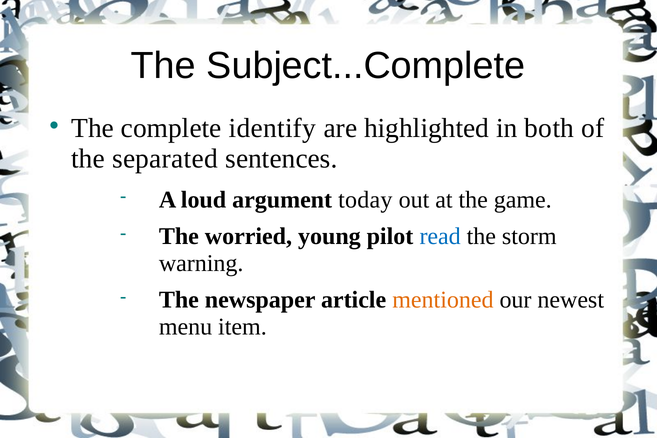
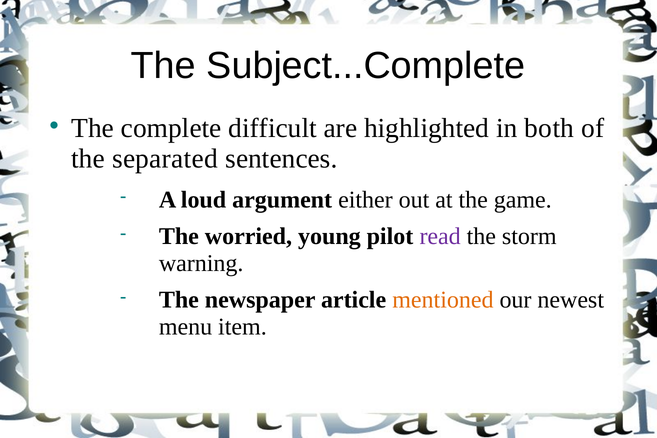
identify: identify -> difficult
today: today -> either
read colour: blue -> purple
